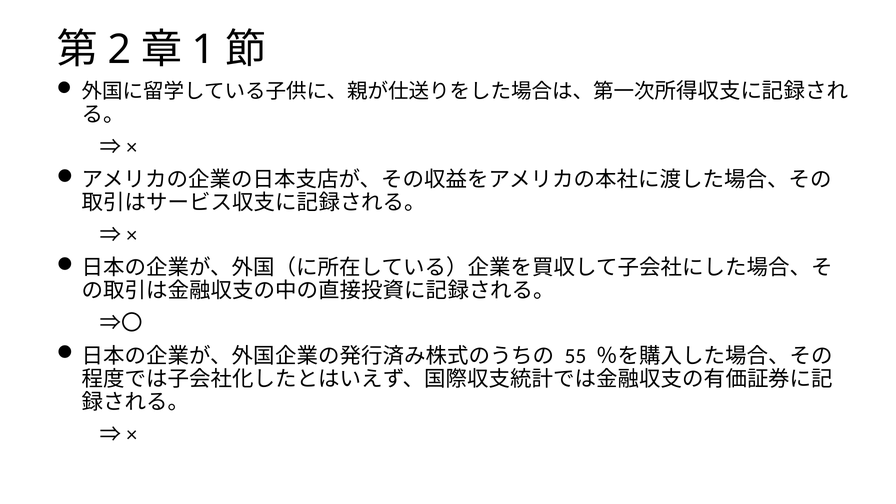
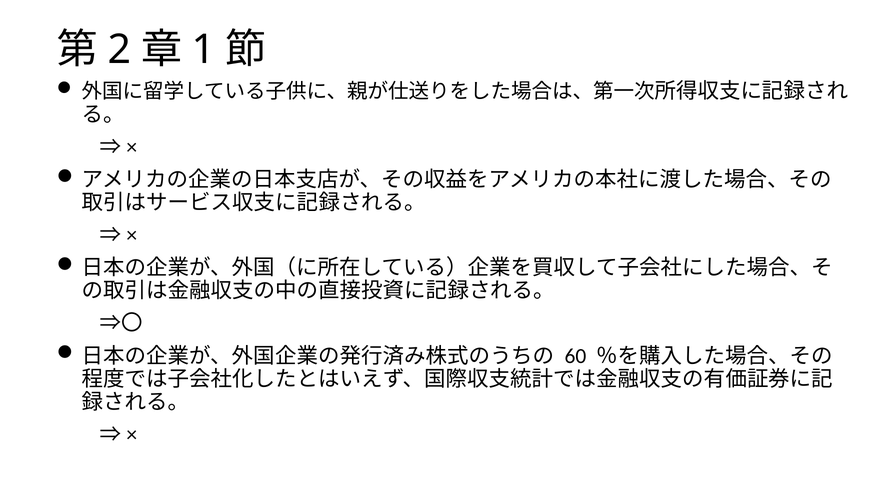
55: 55 -> 60
